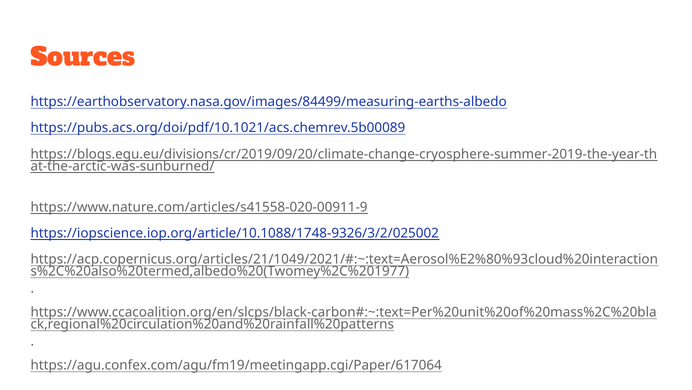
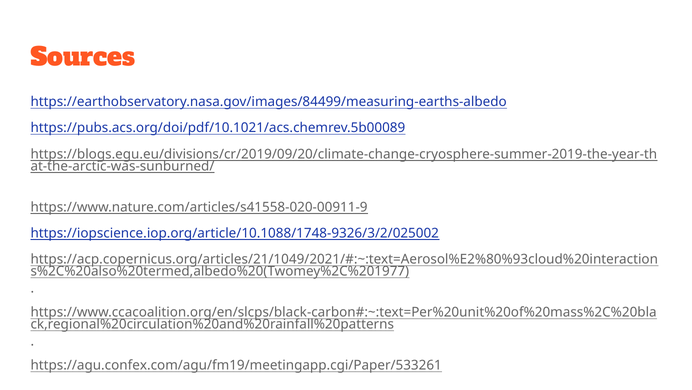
https://agu.confex.com/agu/fm19/meetingapp.cgi/Paper/617064: https://agu.confex.com/agu/fm19/meetingapp.cgi/Paper/617064 -> https://agu.confex.com/agu/fm19/meetingapp.cgi/Paper/533261
